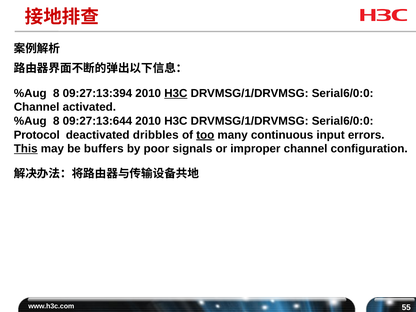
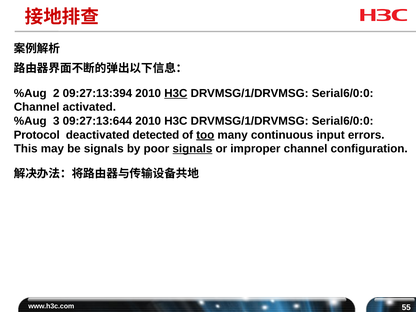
8 at (56, 93): 8 -> 2
8 at (56, 121): 8 -> 3
dribbles: dribbles -> detected
This underline: present -> none
be buffers: buffers -> signals
signals at (192, 149) underline: none -> present
